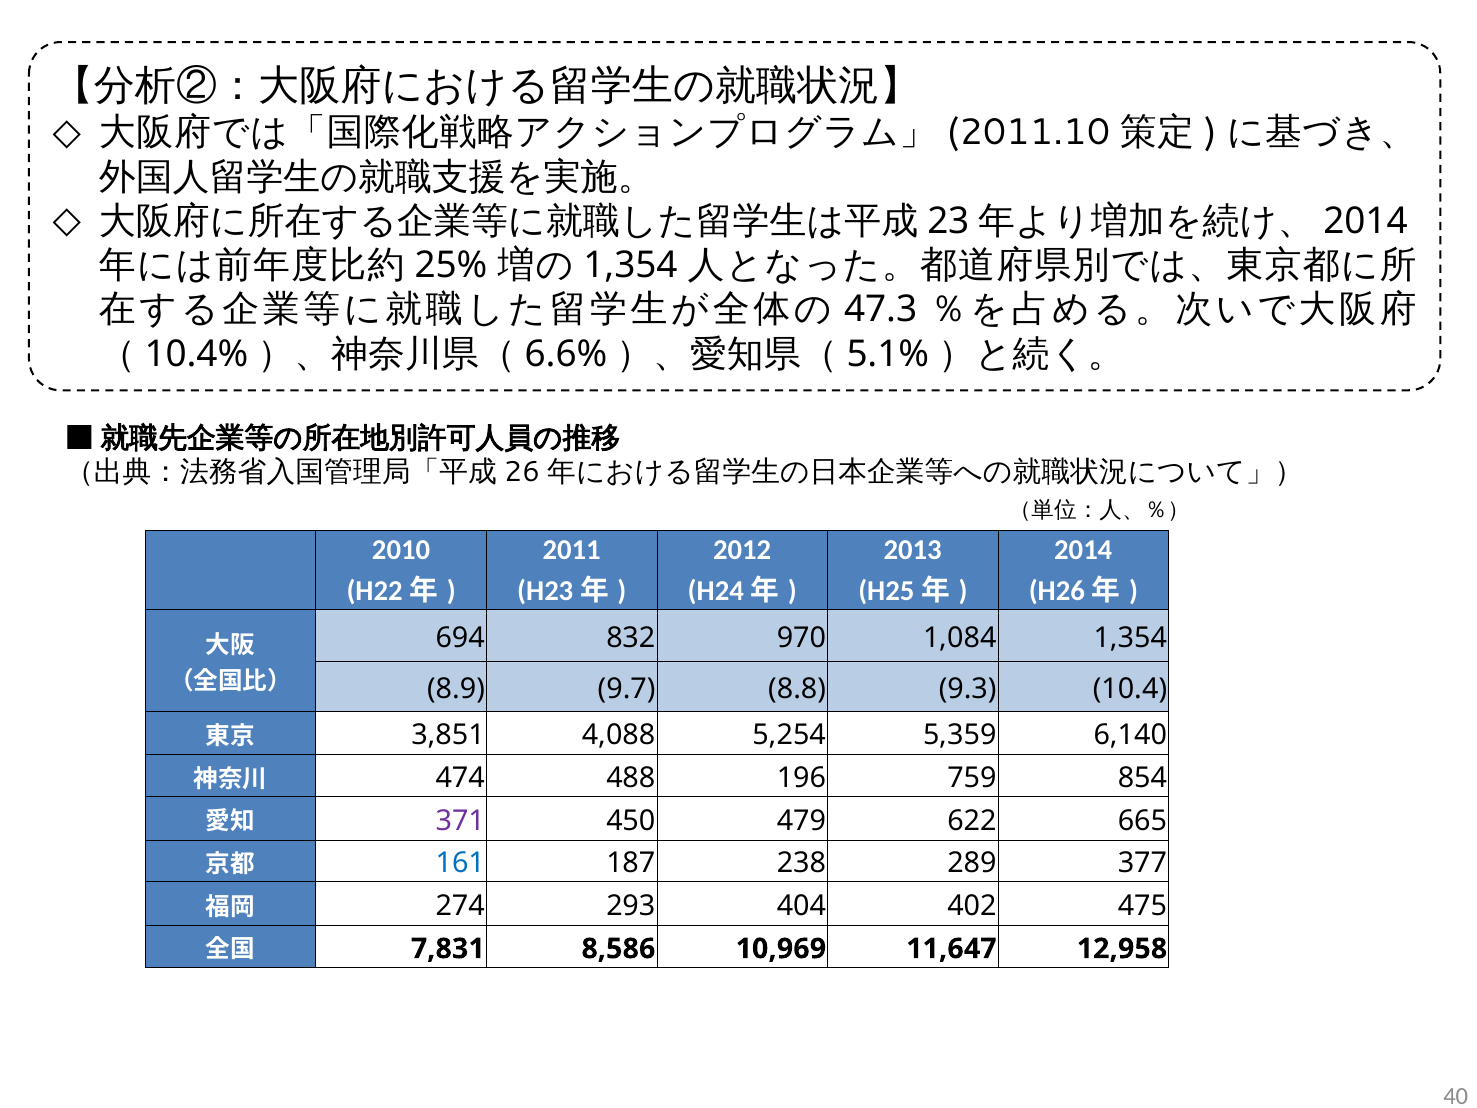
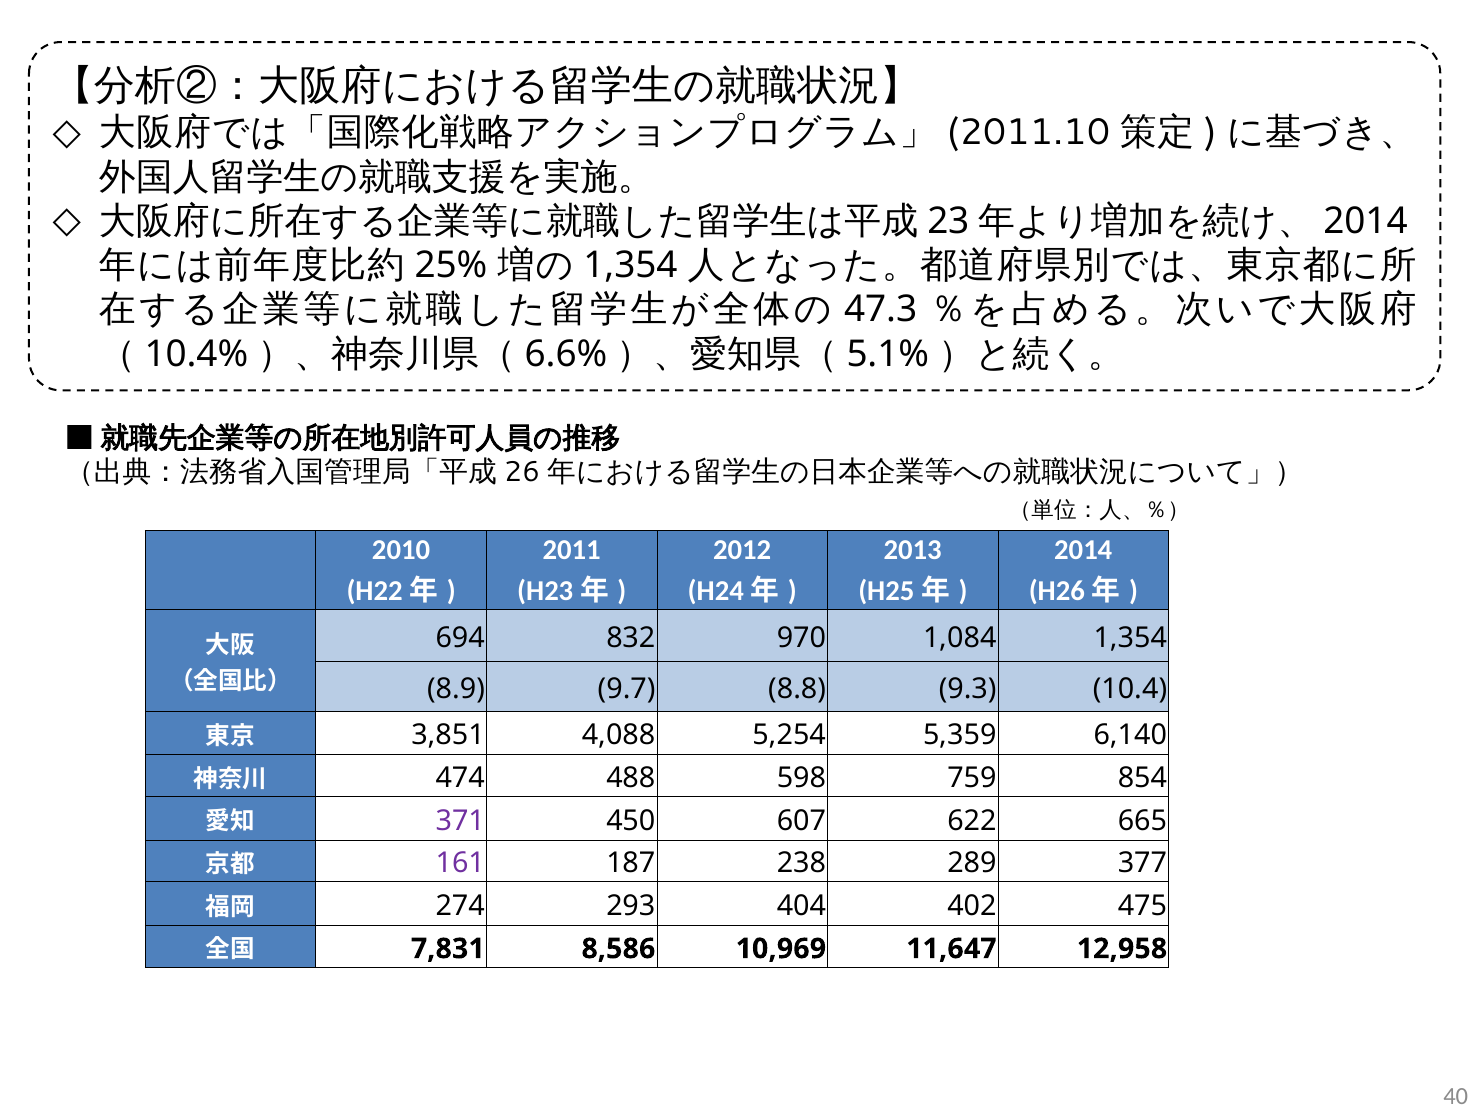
196: 196 -> 598
479: 479 -> 607
161 colour: blue -> purple
